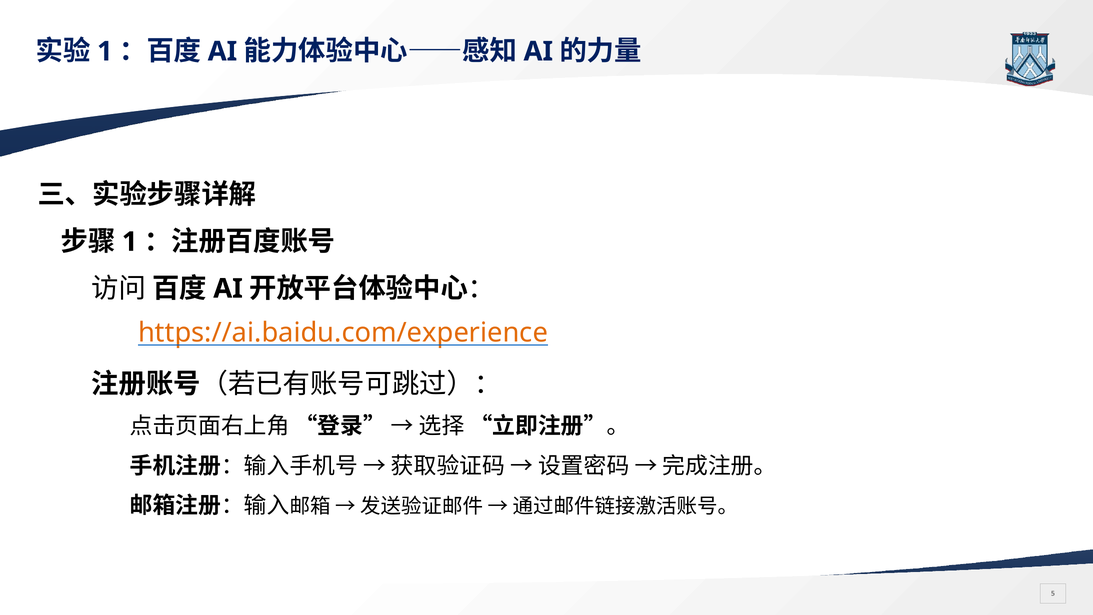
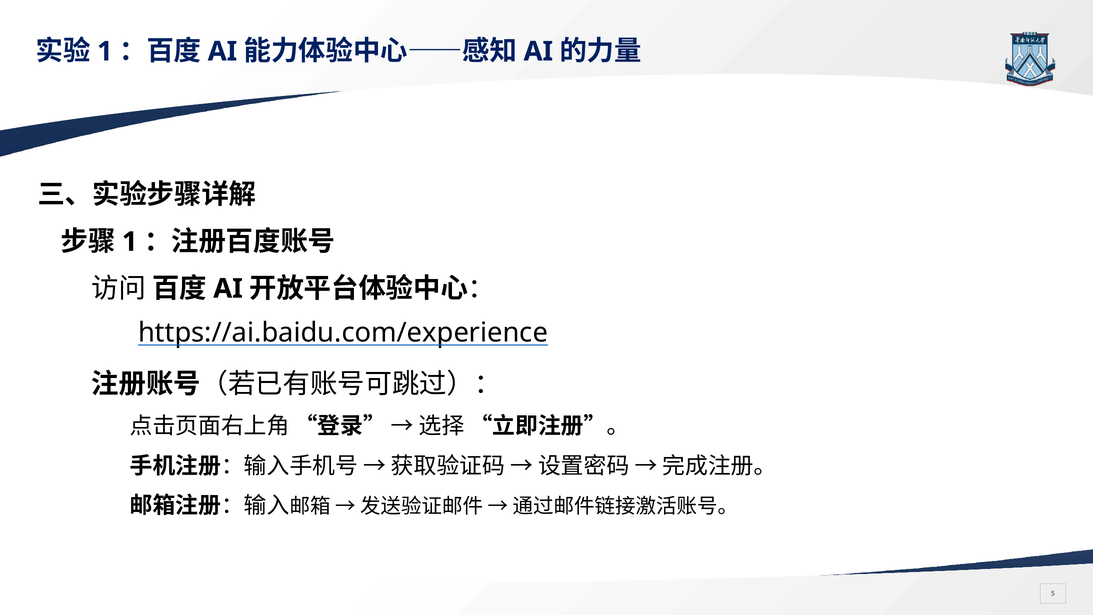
https://ai.baidu.com/experience colour: orange -> black
